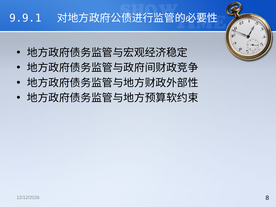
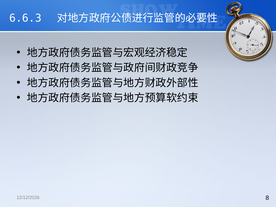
9.9.1: 9.9.1 -> 6.6.3
